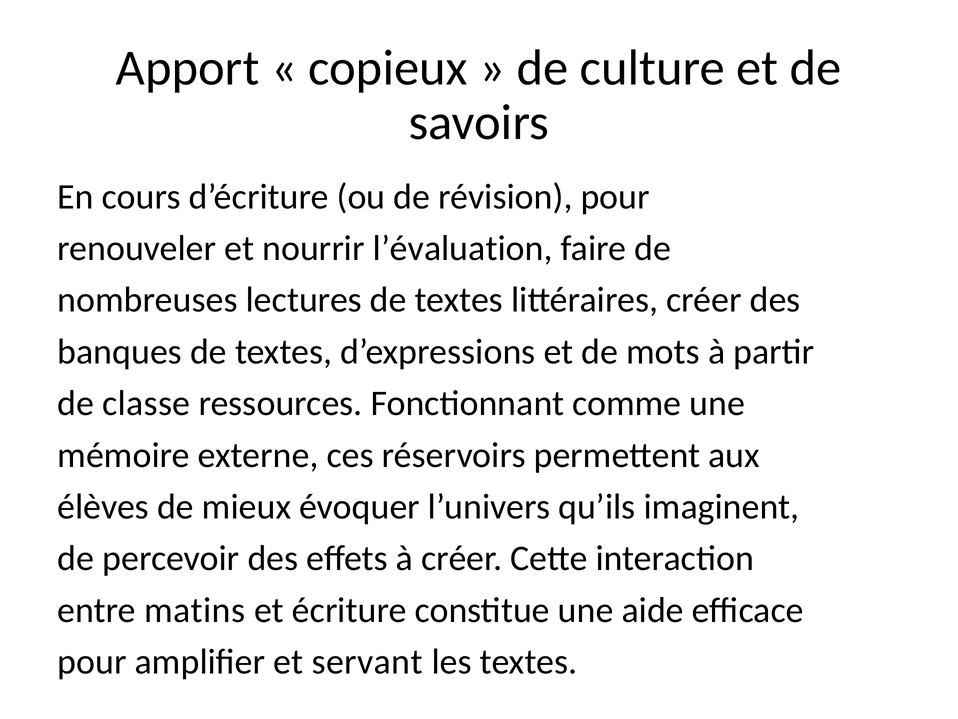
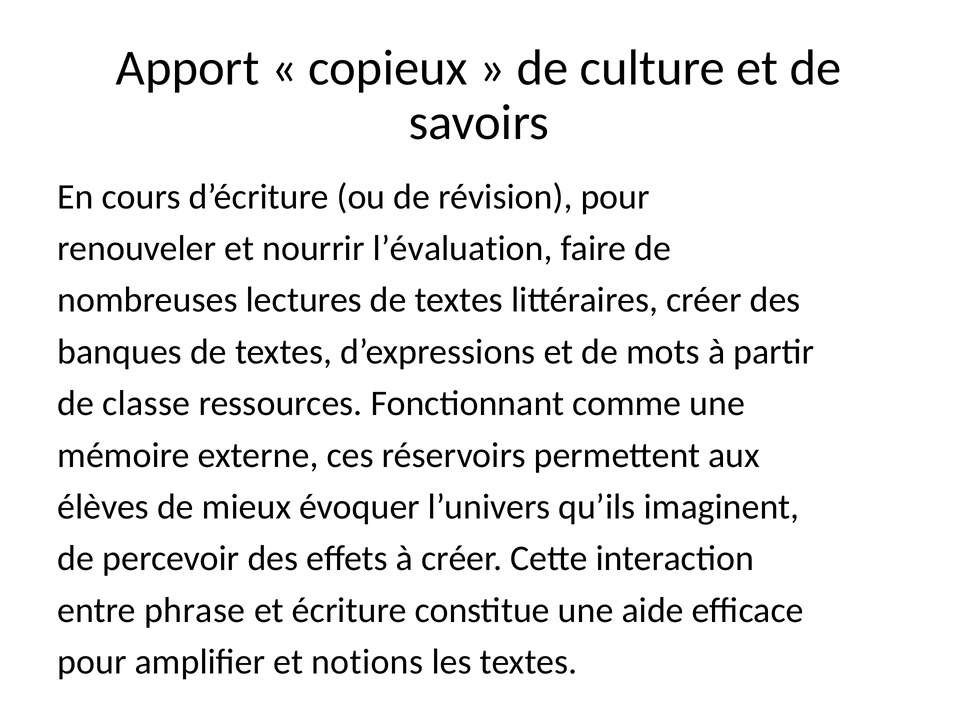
matins: matins -> phrase
servant: servant -> notions
